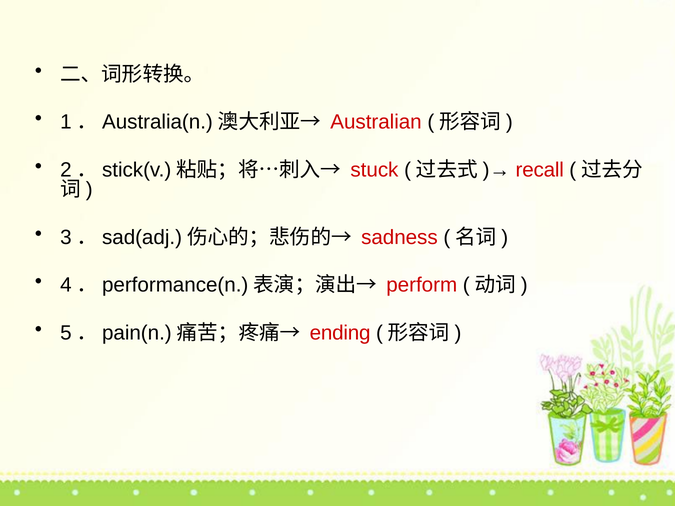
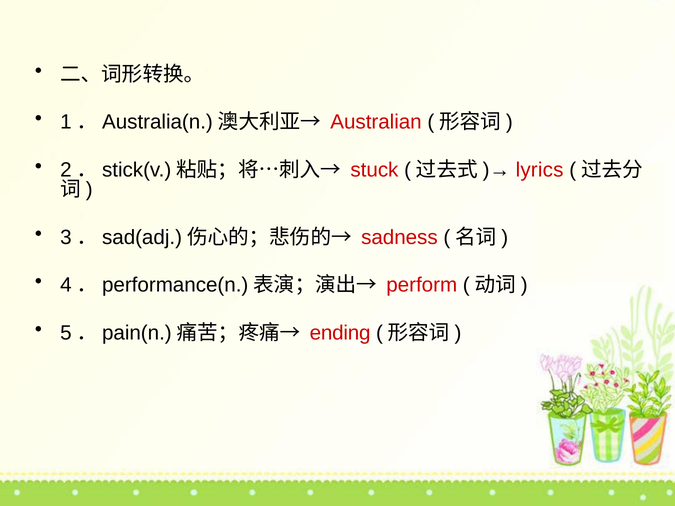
recall: recall -> lyrics
